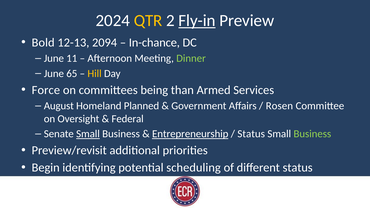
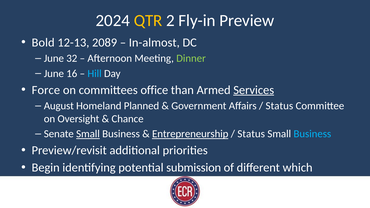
Fly-in underline: present -> none
2094: 2094 -> 2089
In-chance: In-chance -> In-almost
11: 11 -> 32
65: 65 -> 16
Hill colour: yellow -> light blue
being: being -> office
Services underline: none -> present
Rosen at (279, 106): Rosen -> Status
Federal: Federal -> Chance
Business at (312, 134) colour: light green -> light blue
scheduling: scheduling -> submission
different status: status -> which
